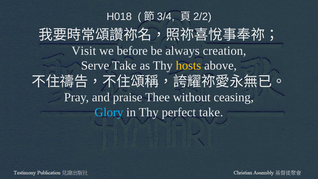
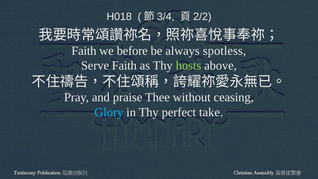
Visit at (84, 51): Visit -> Faith
creation: creation -> spotless
Serve Take: Take -> Faith
hosts colour: yellow -> light green
